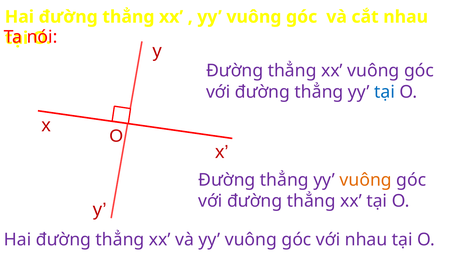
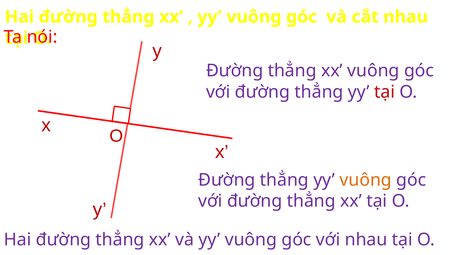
tại at (385, 92) colour: blue -> red
